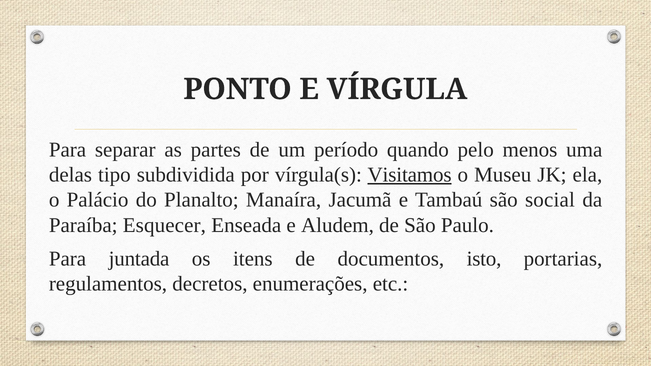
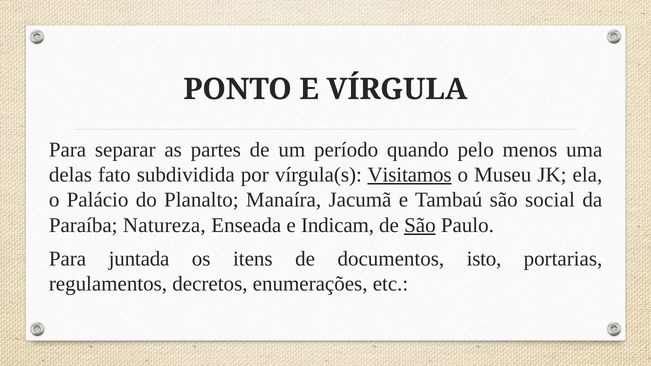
tipo: tipo -> fato
Esquecer: Esquecer -> Natureza
Aludem: Aludem -> Indicam
São at (420, 225) underline: none -> present
